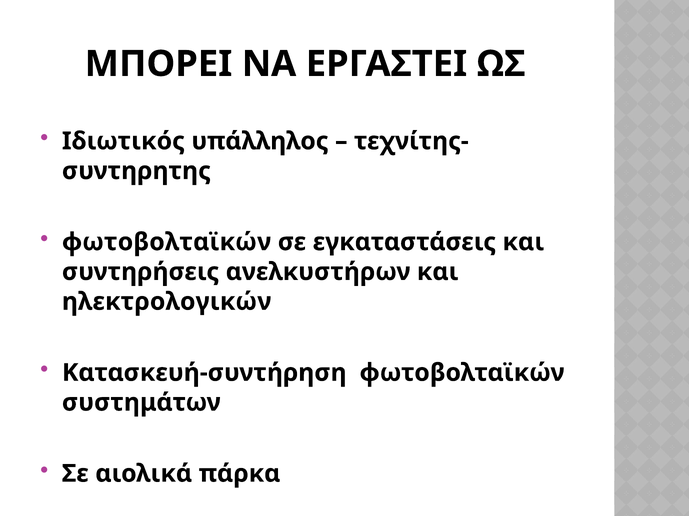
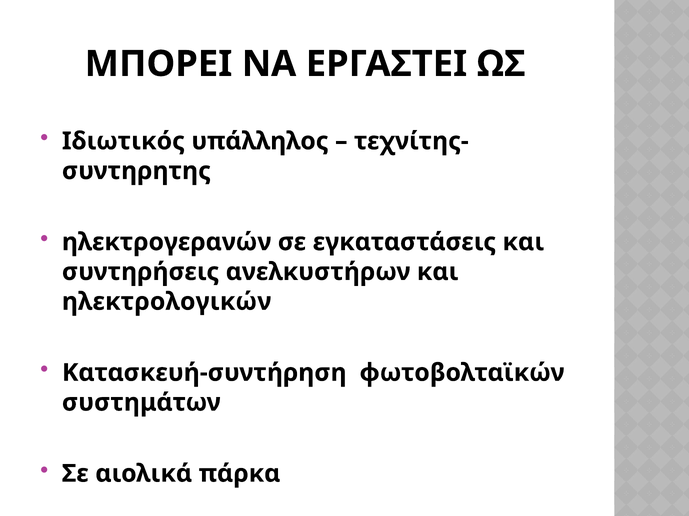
φωτοβολταϊκών at (167, 242): φωτοβολταϊκών -> ηλεκτρογερανών
